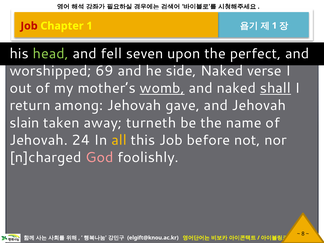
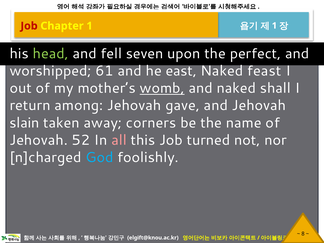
69: 69 -> 61
side: side -> east
verse: verse -> feast
shall underline: present -> none
turneth: turneth -> corners
24: 24 -> 52
all colour: yellow -> pink
before: before -> turned
God colour: pink -> light blue
